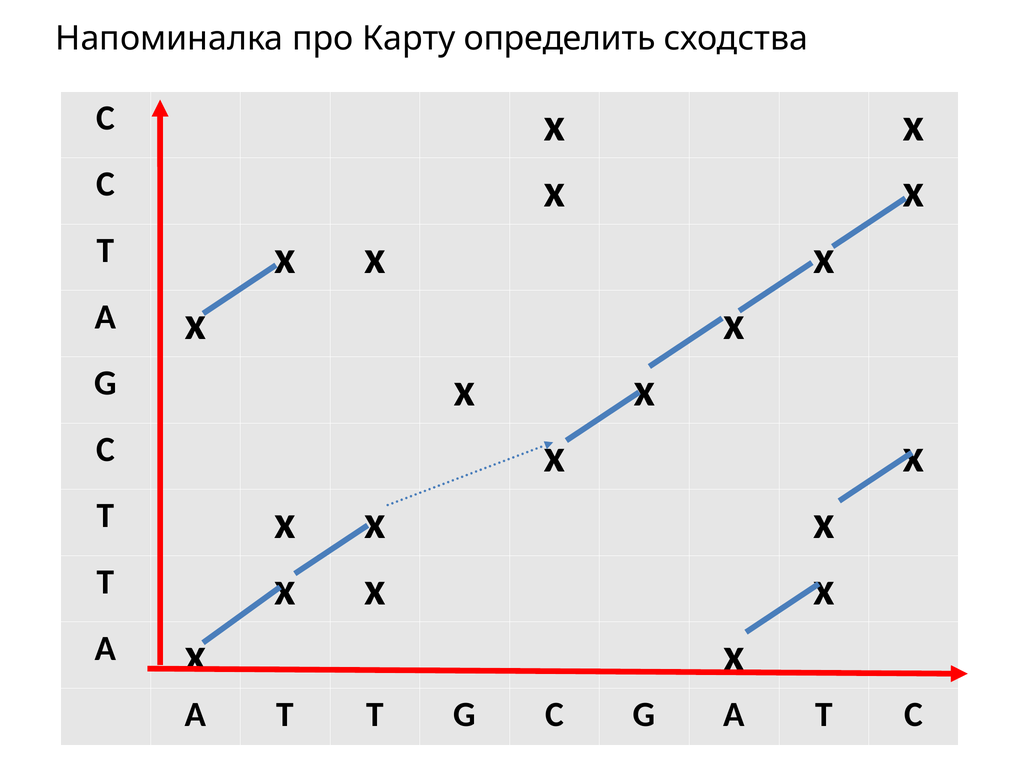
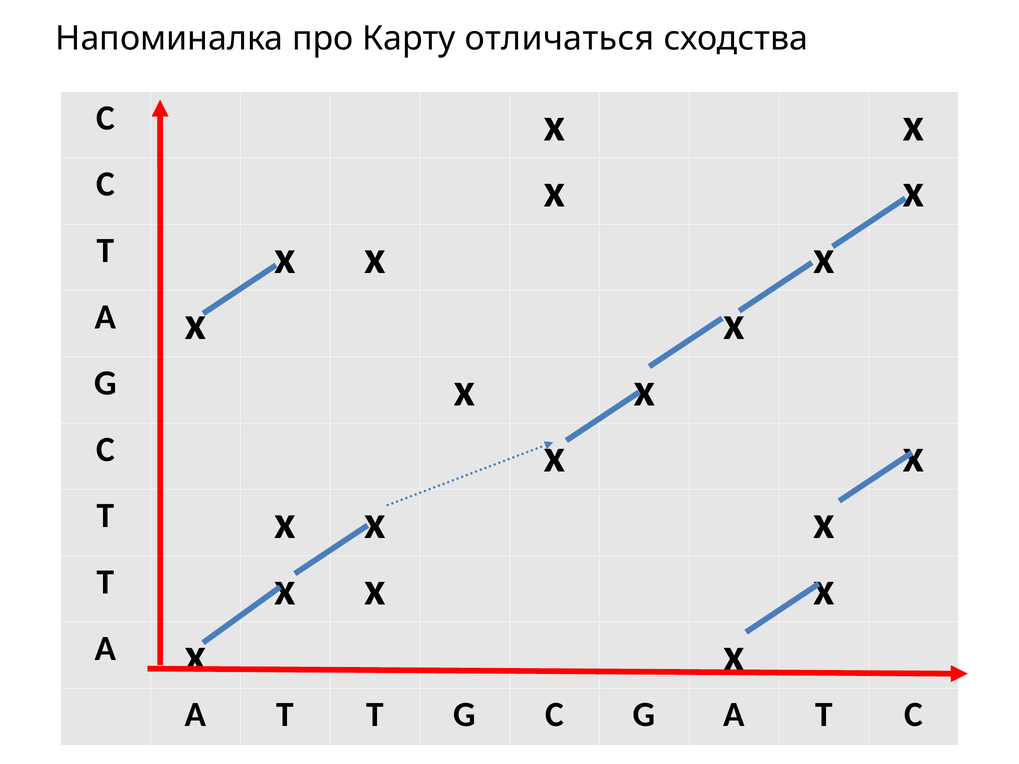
определить: определить -> отличаться
